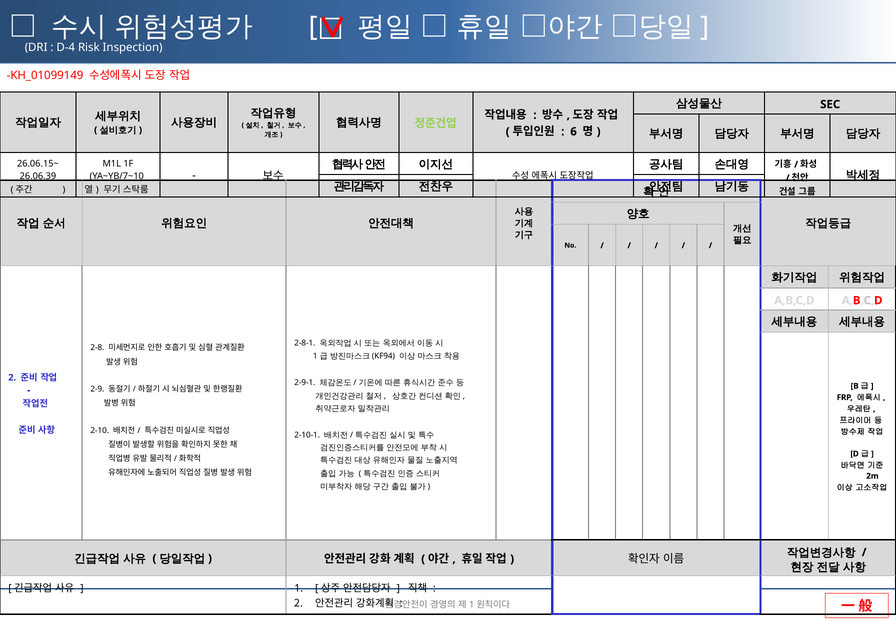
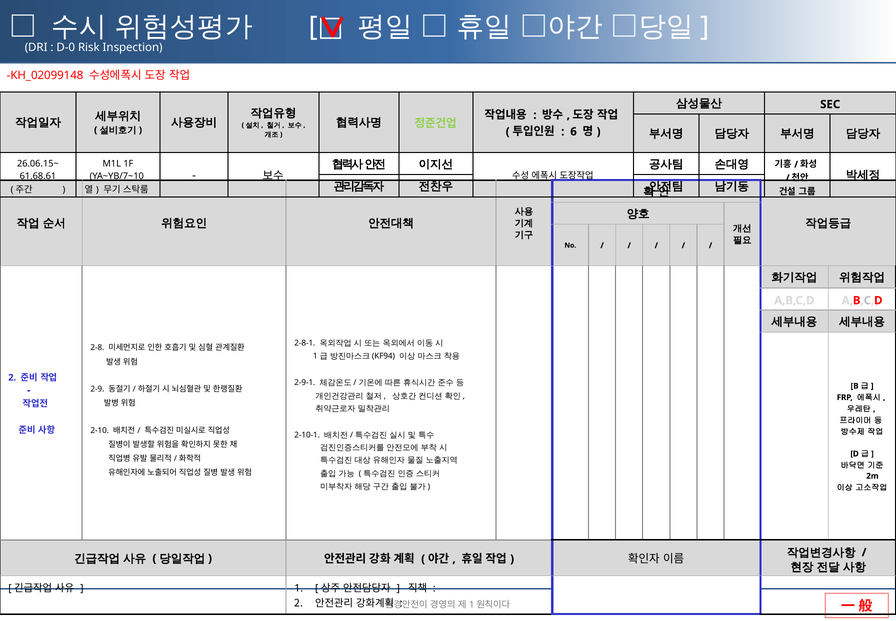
D-4: D-4 -> D-0
KH_01099149: KH_01099149 -> KH_02099148
26.06.39: 26.06.39 -> 61.68.61
